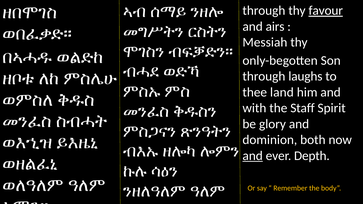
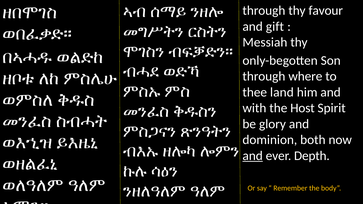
favour underline: present -> none
airs: airs -> gift
laughs: laughs -> where
Staff: Staff -> Host
